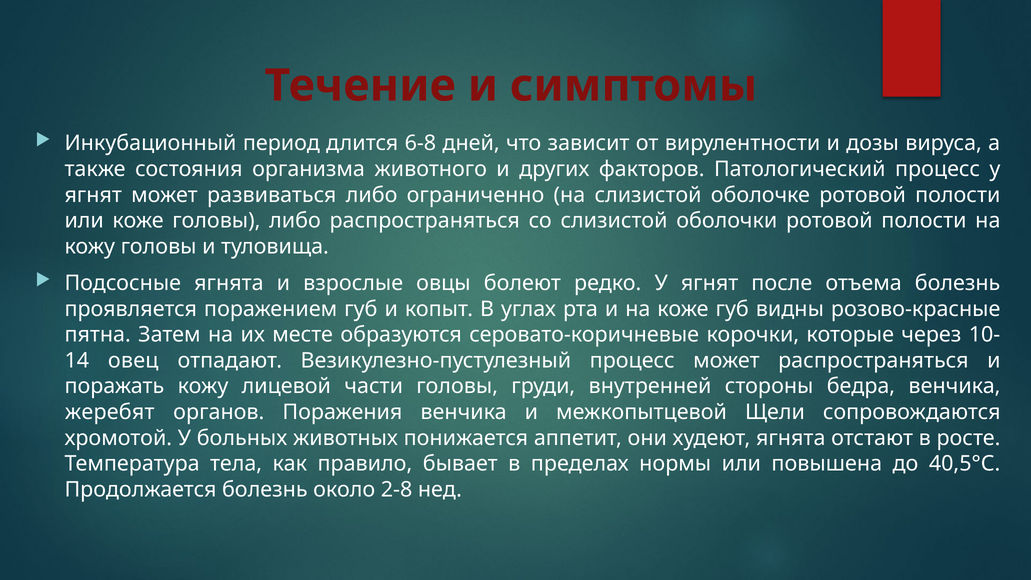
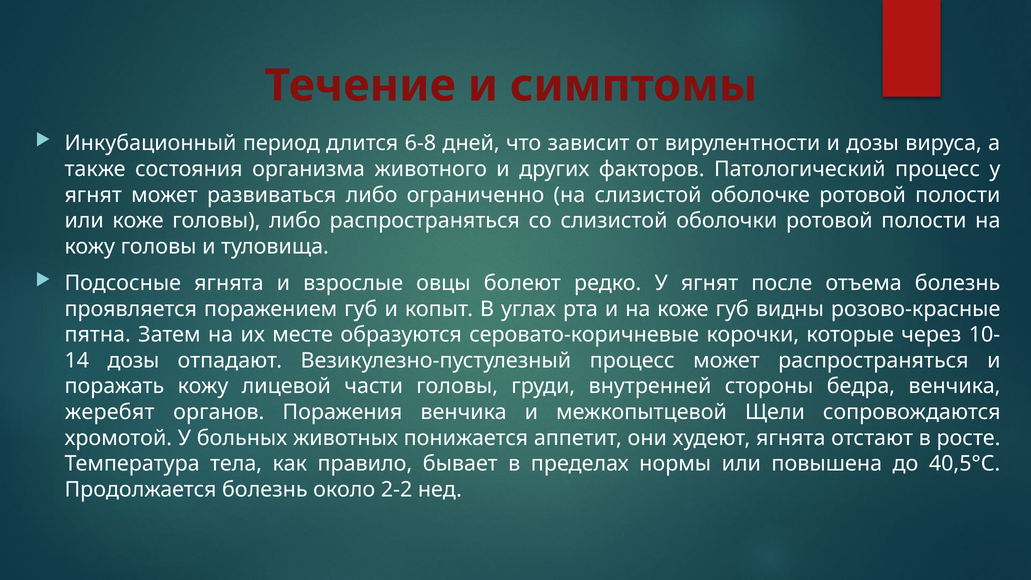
овец at (133, 361): овец -> дозы
2-8: 2-8 -> 2-2
